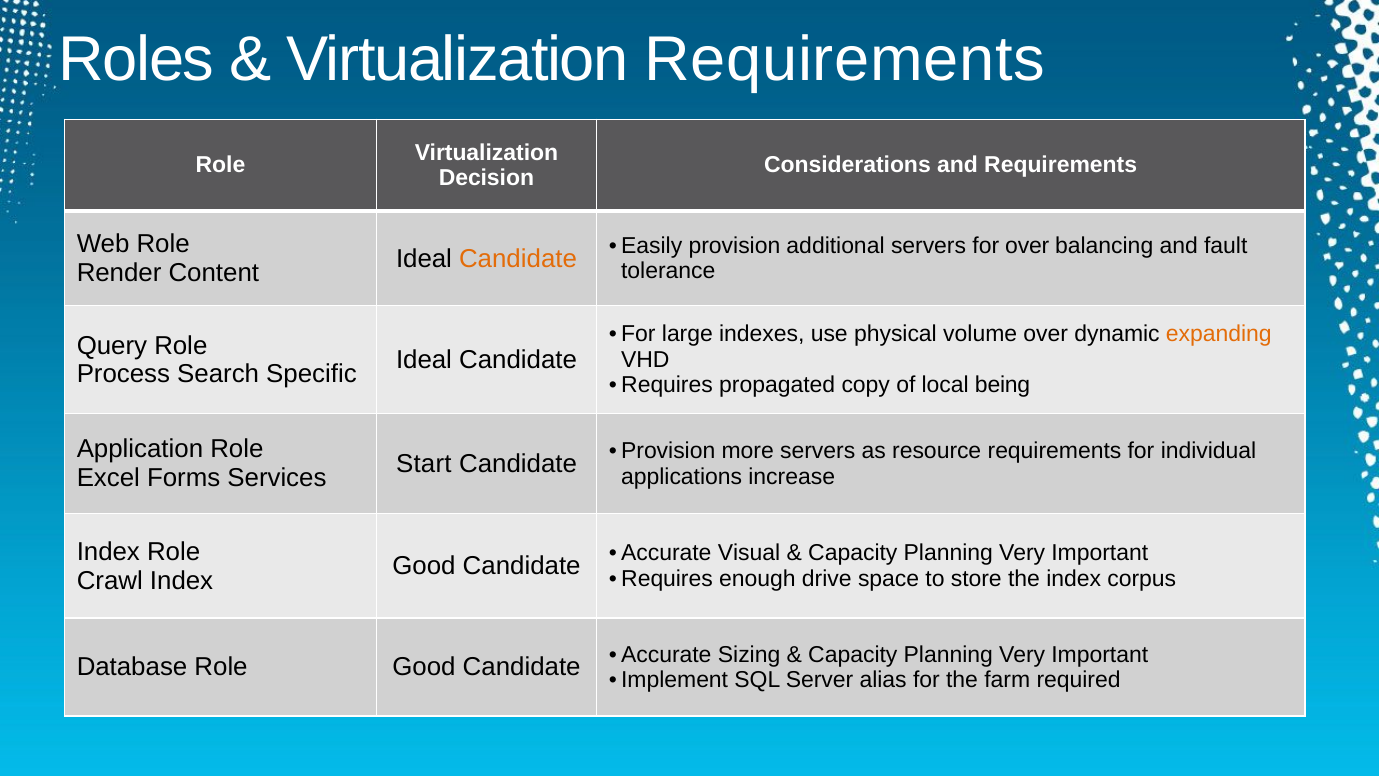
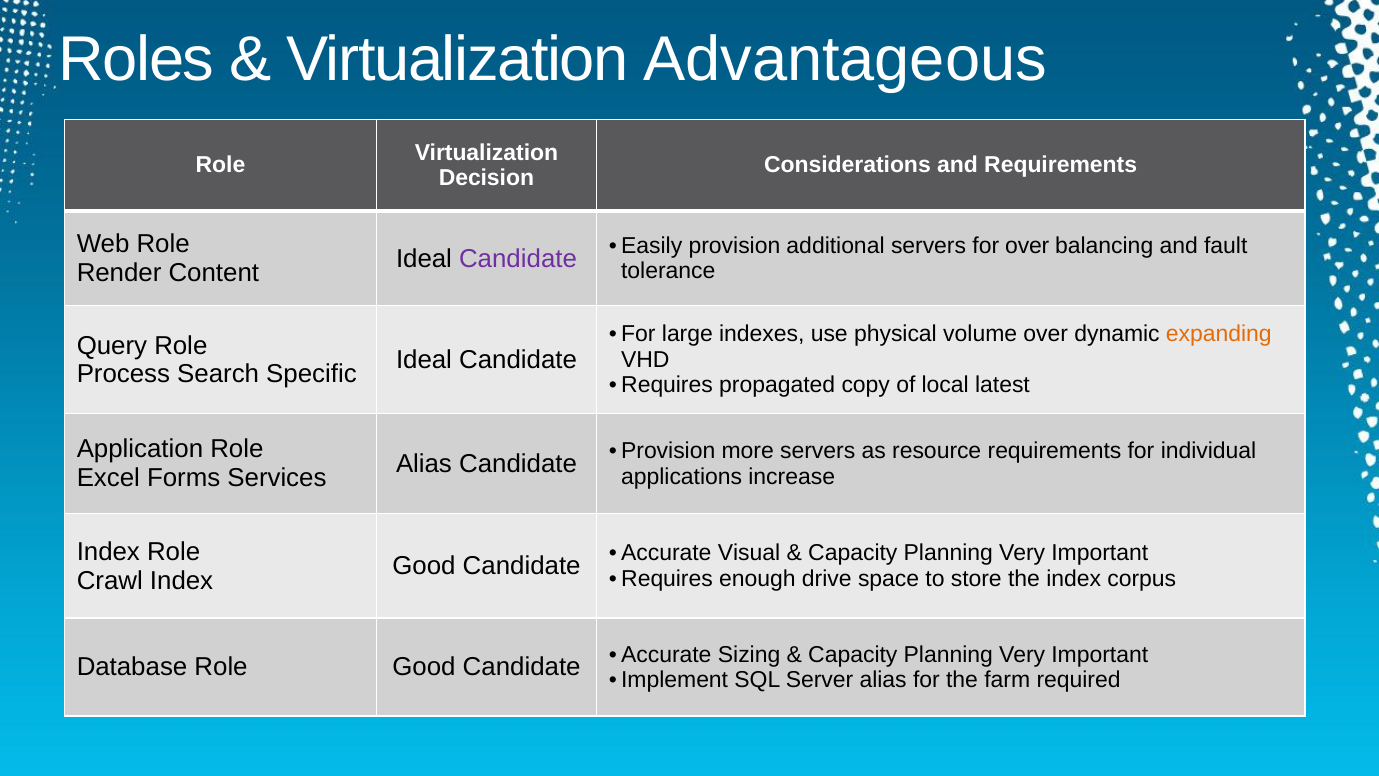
Virtualization Requirements: Requirements -> Advantageous
Candidate at (518, 259) colour: orange -> purple
being: being -> latest
Start at (424, 464): Start -> Alias
